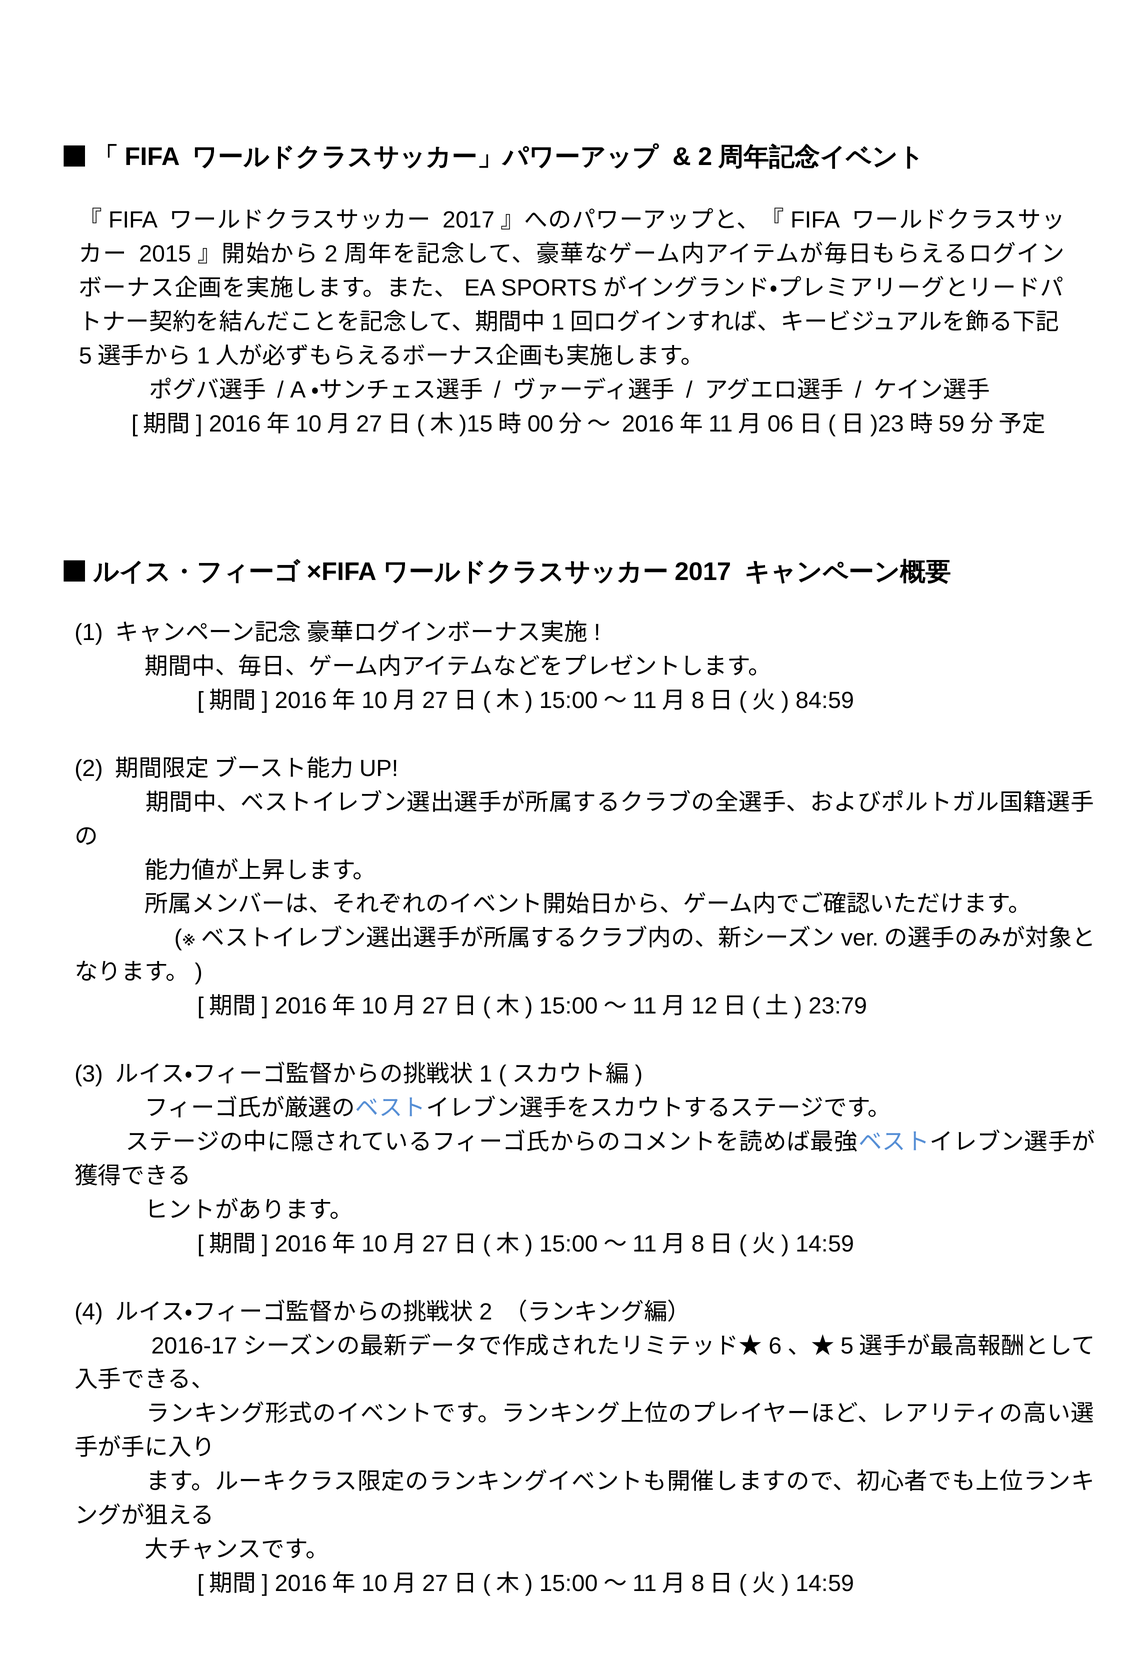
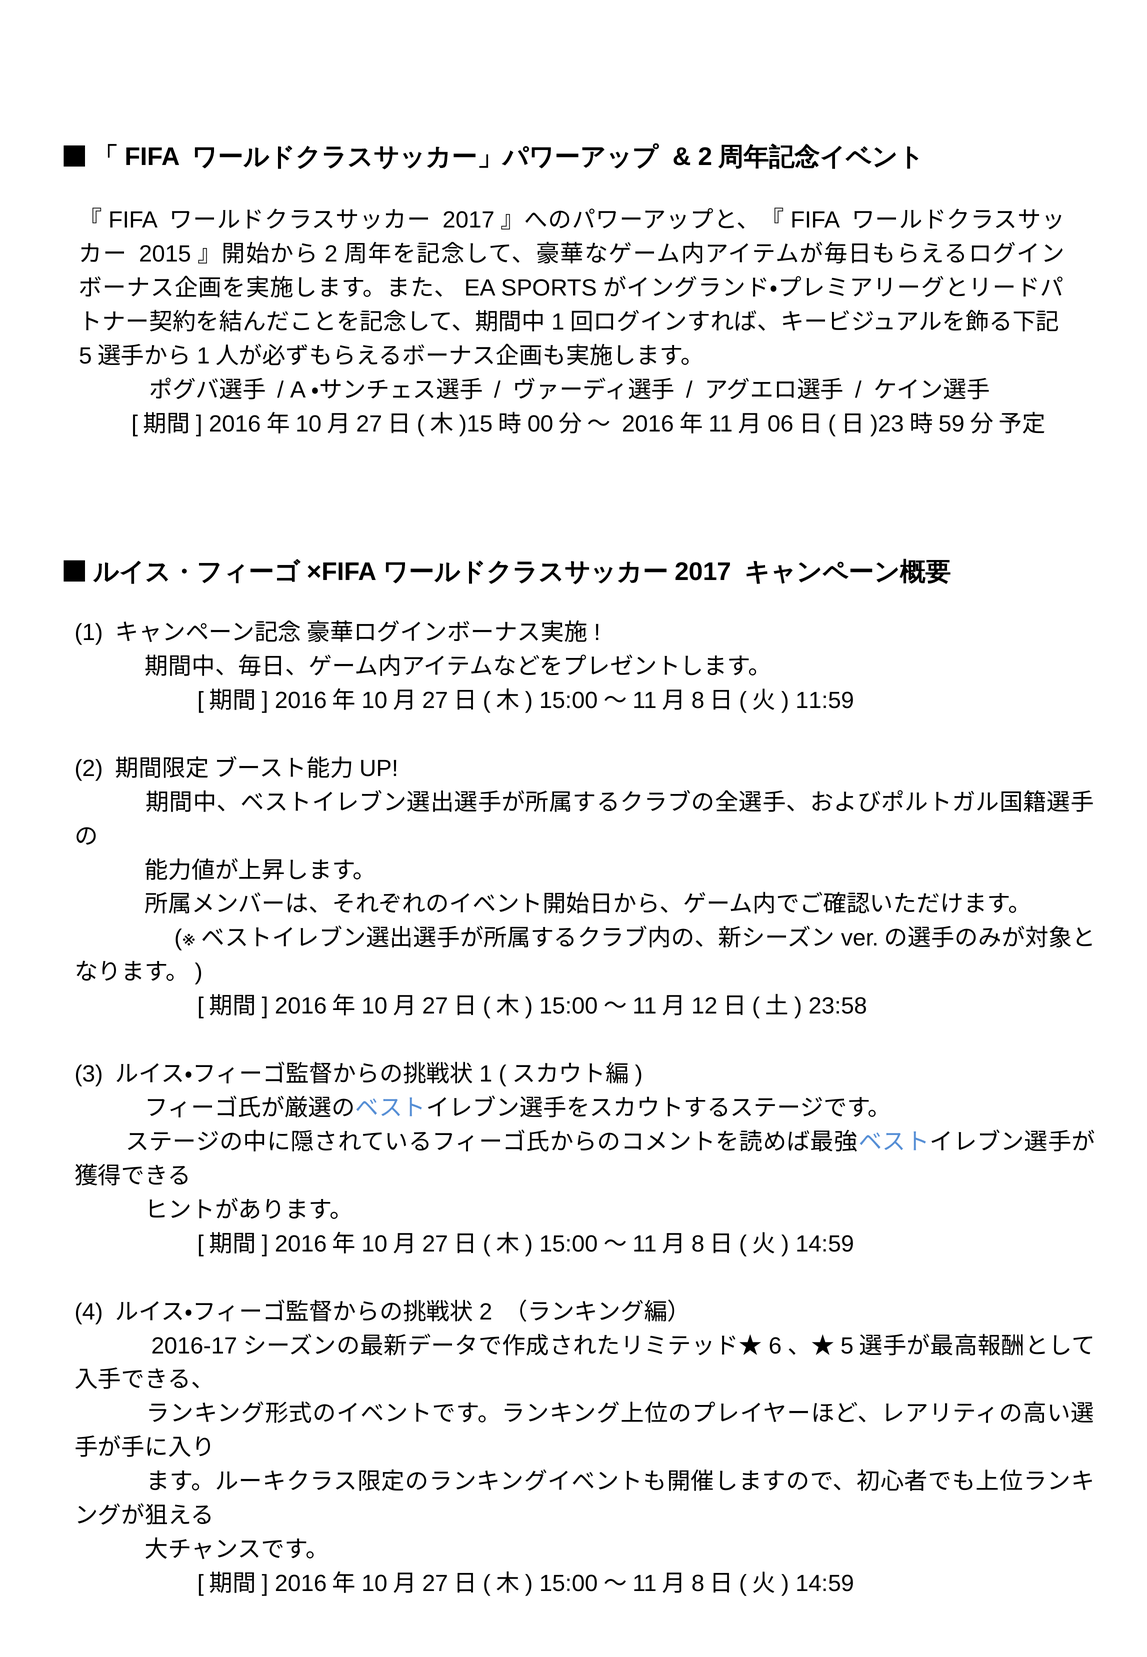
84:59: 84:59 -> 11:59
23:79: 23:79 -> 23:58
